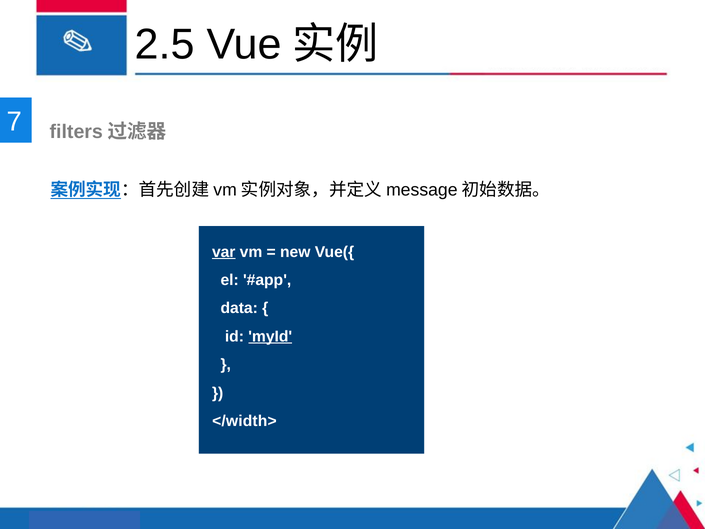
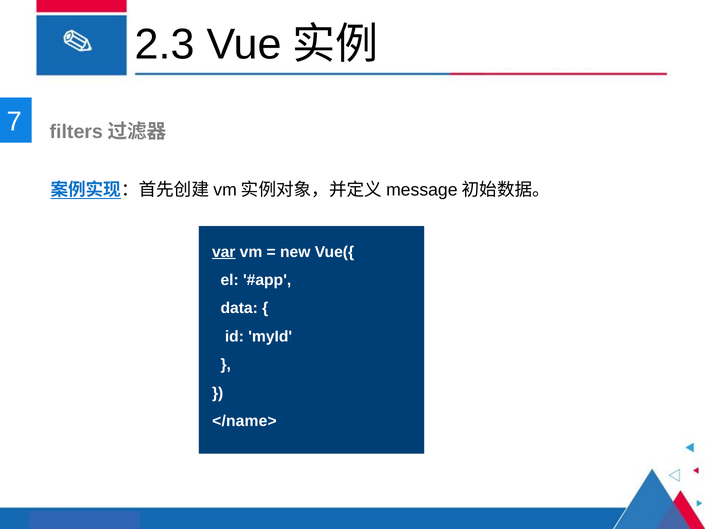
2.5: 2.5 -> 2.3
myId underline: present -> none
</width>: </width> -> </name>
